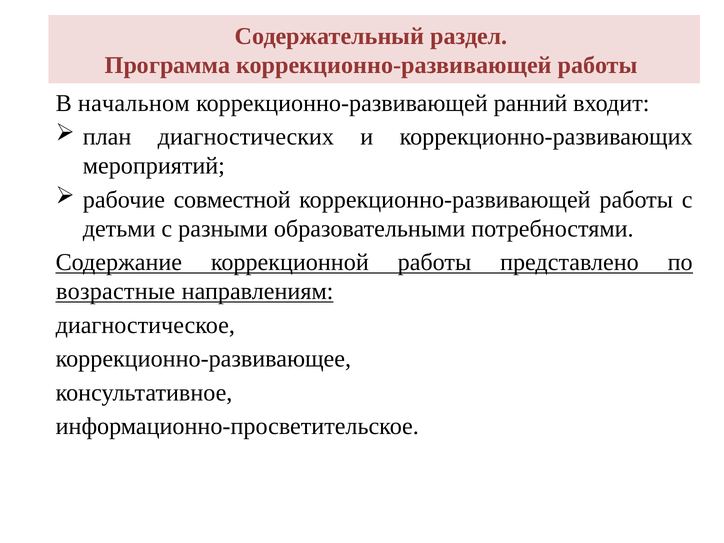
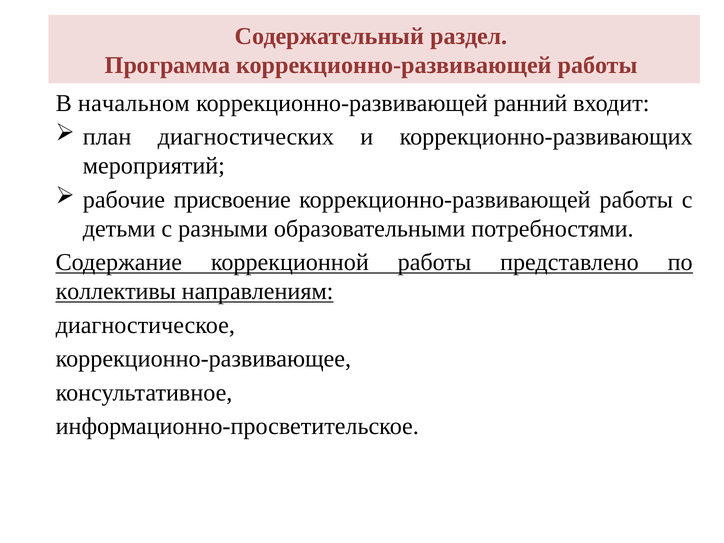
совместной: совместной -> присвоение
возрастные: возрастные -> коллективы
